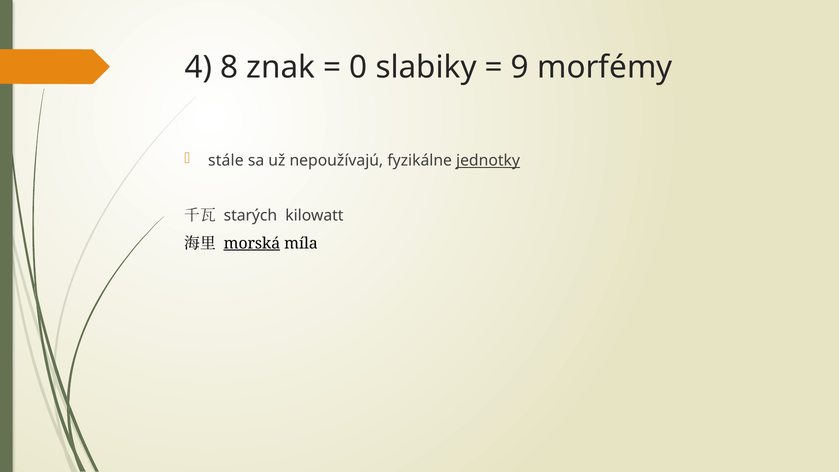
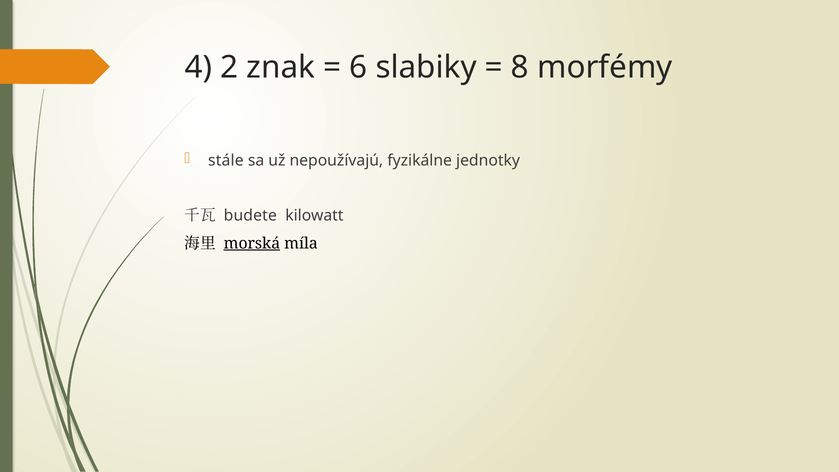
8: 8 -> 2
0: 0 -> 6
9: 9 -> 8
jednotky underline: present -> none
starých: starých -> budete
